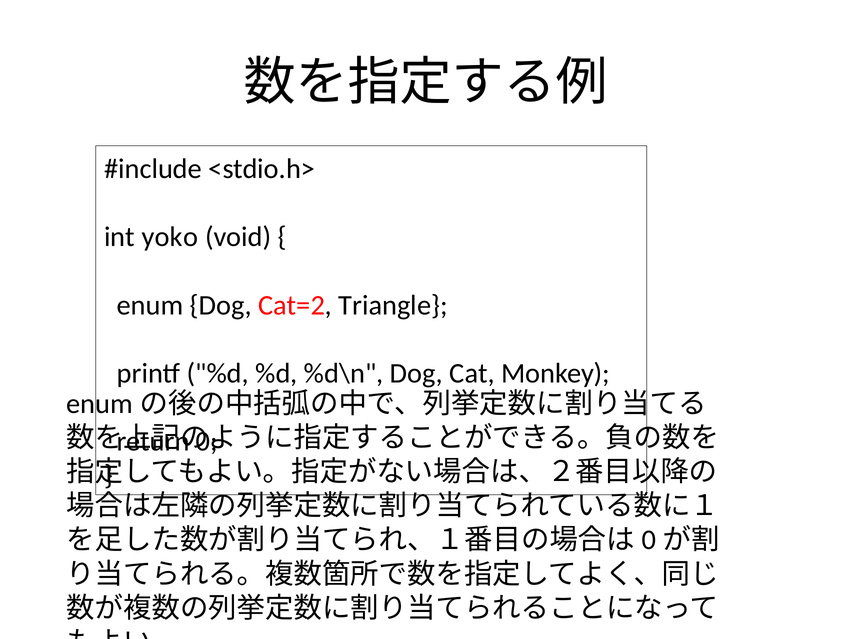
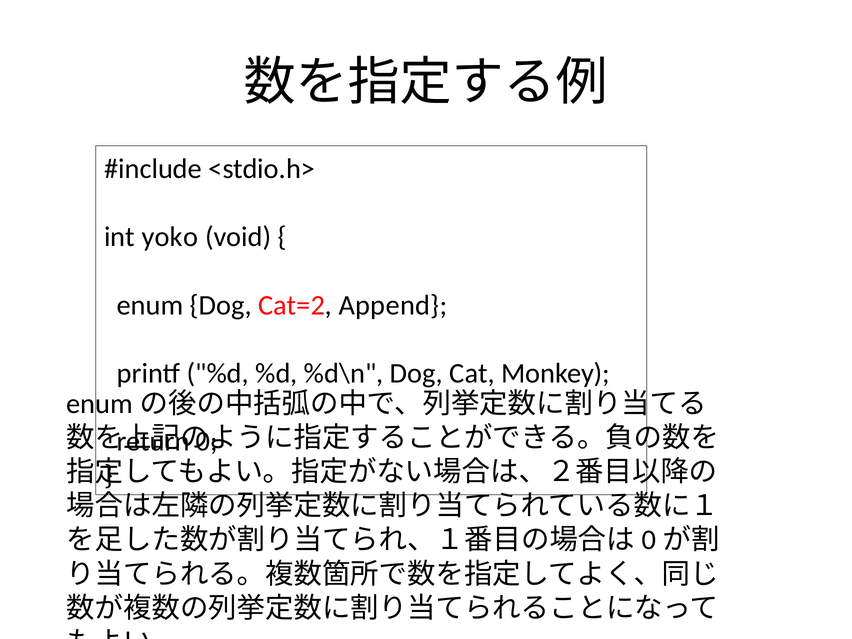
Triangle: Triangle -> Append
